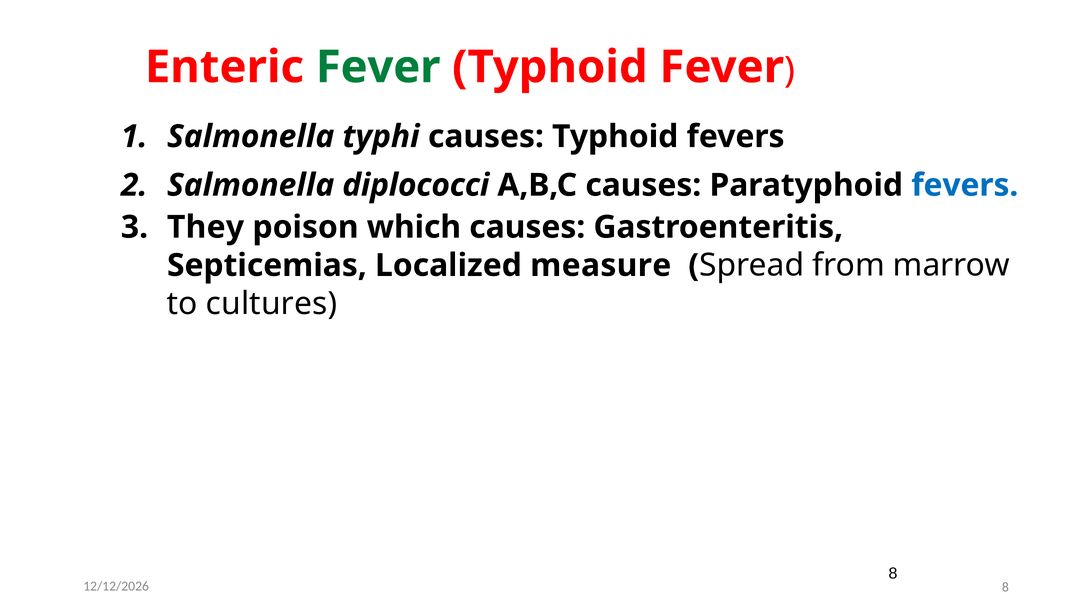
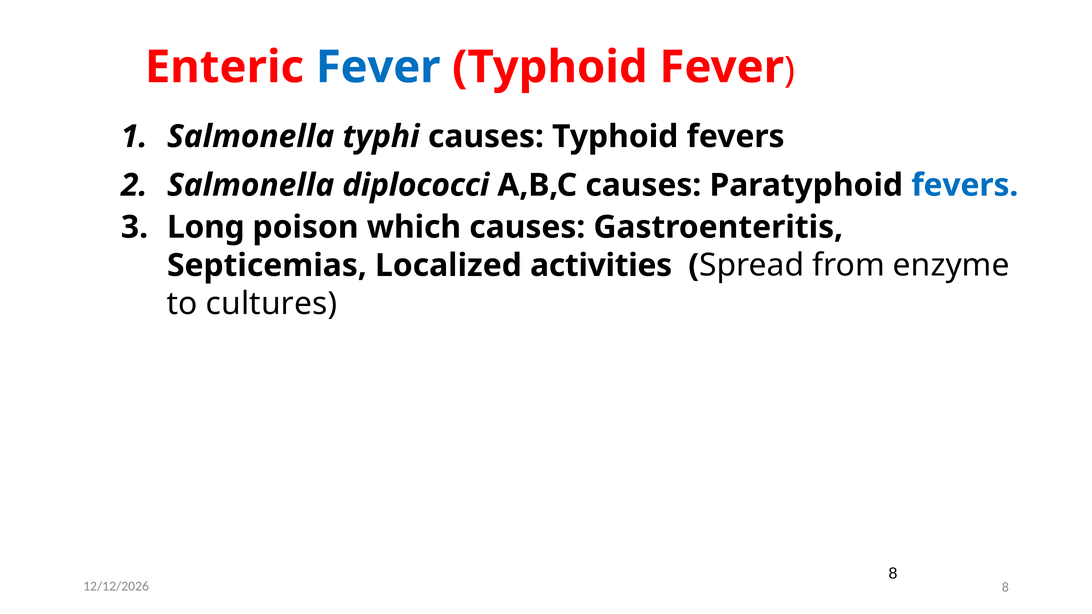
Fever at (378, 67) colour: green -> blue
They: They -> Long
measure: measure -> activities
marrow: marrow -> enzyme
